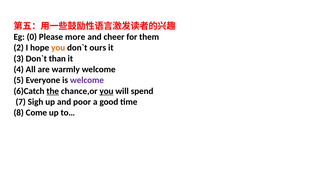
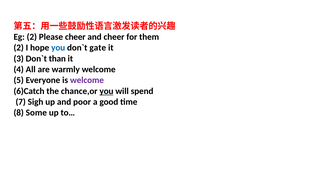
Eg 0: 0 -> 2
Please more: more -> cheer
you at (58, 48) colour: orange -> blue
ours: ours -> gate
the underline: present -> none
Come: Come -> Some
